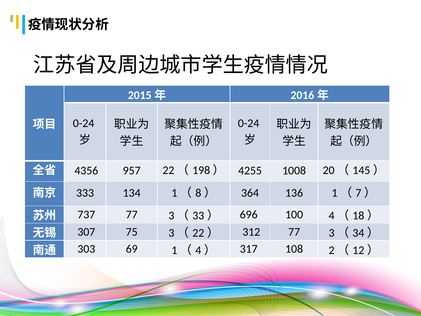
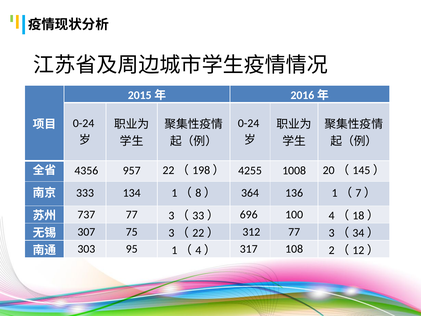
69: 69 -> 95
